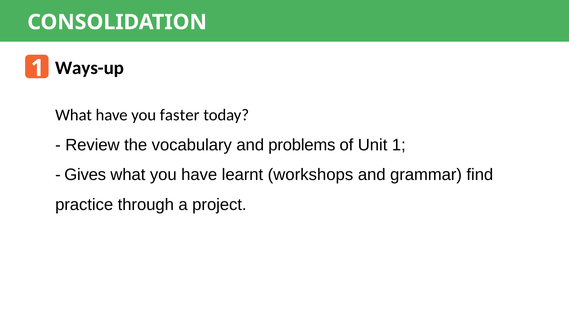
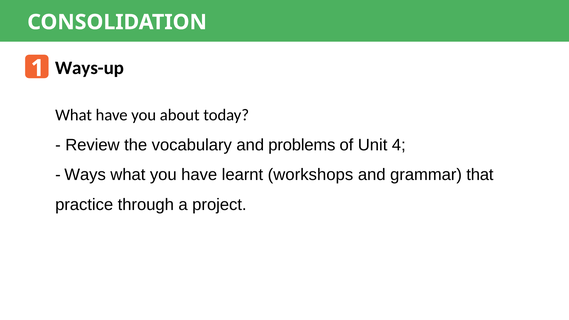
faster: faster -> about
Unit 1: 1 -> 4
Gives: Gives -> Ways
find: find -> that
